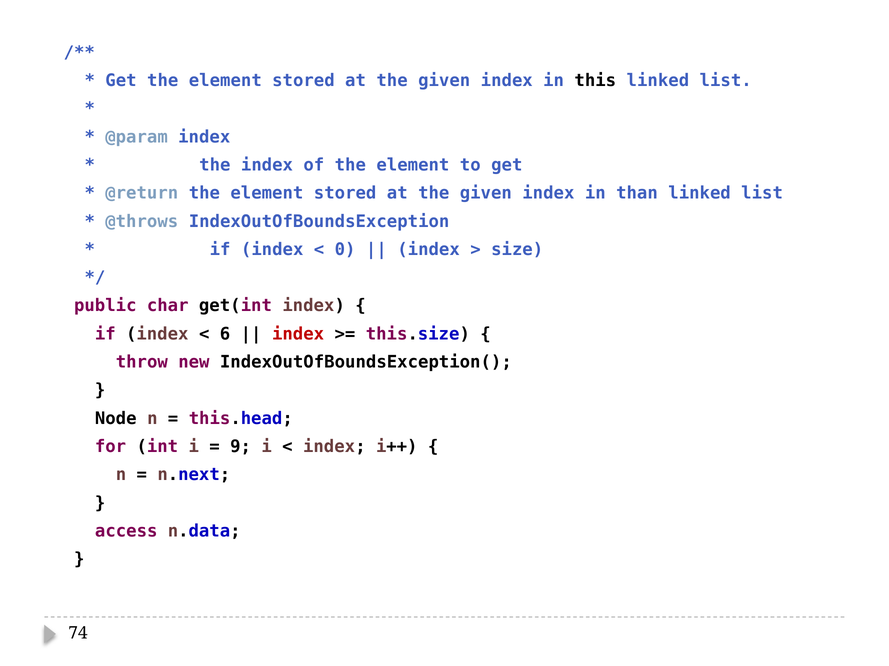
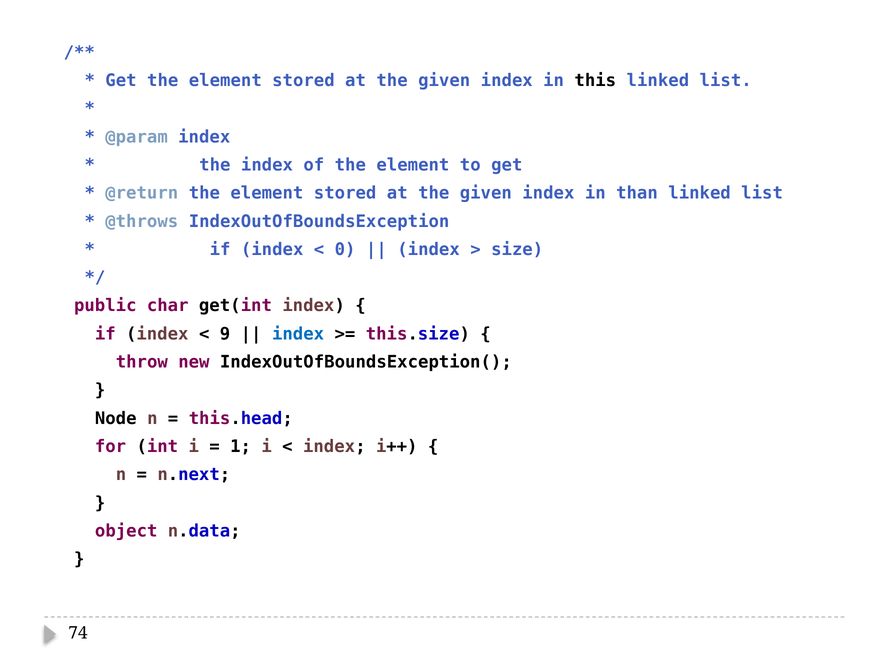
6: 6 -> 9
index at (298, 334) colour: red -> blue
9: 9 -> 1
access: access -> object
